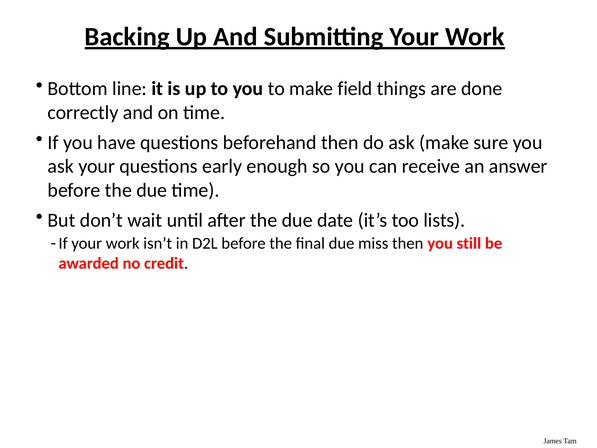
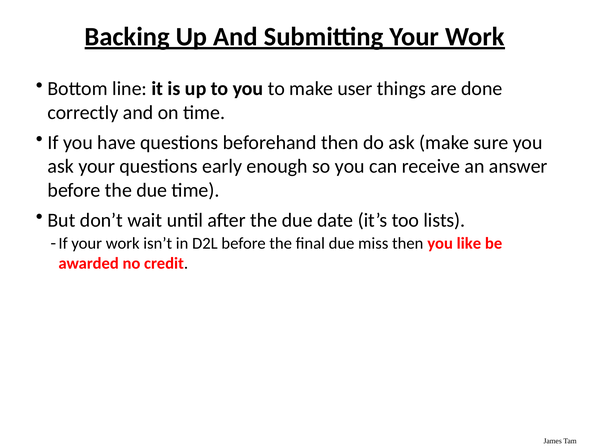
field: field -> user
still: still -> like
